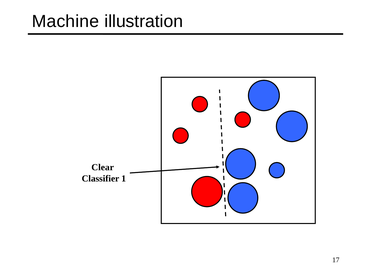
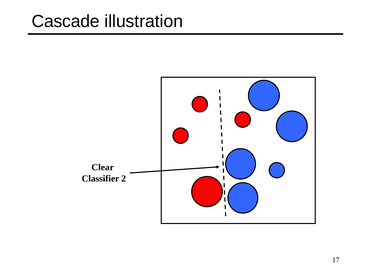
Machine: Machine -> Cascade
1: 1 -> 2
